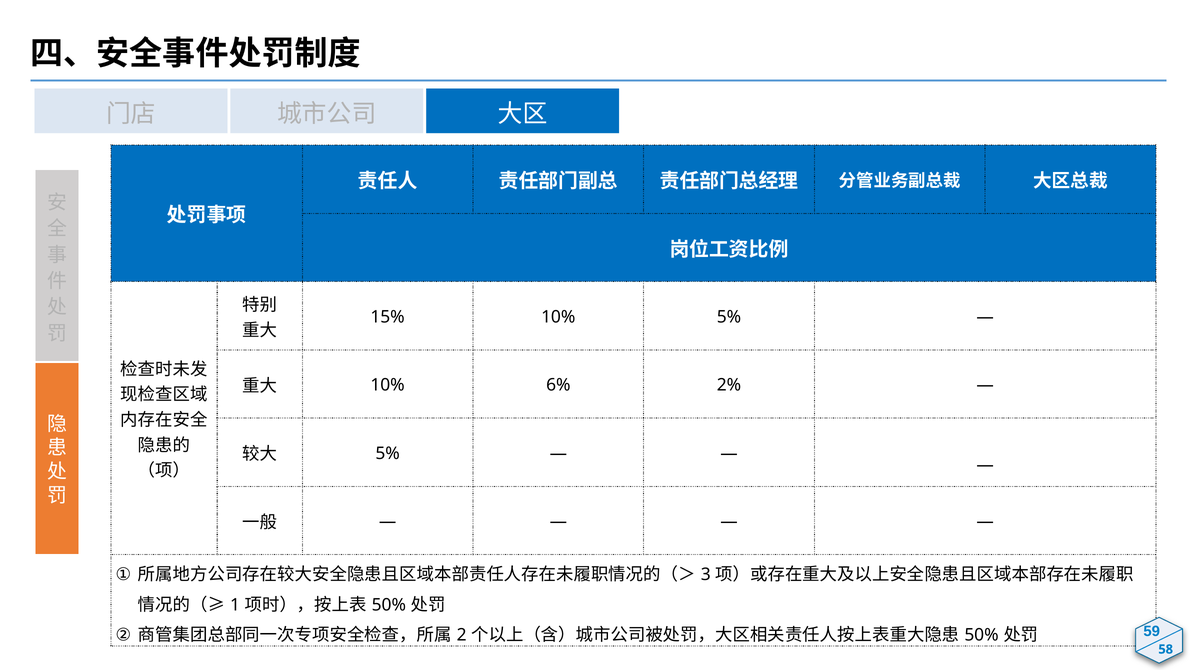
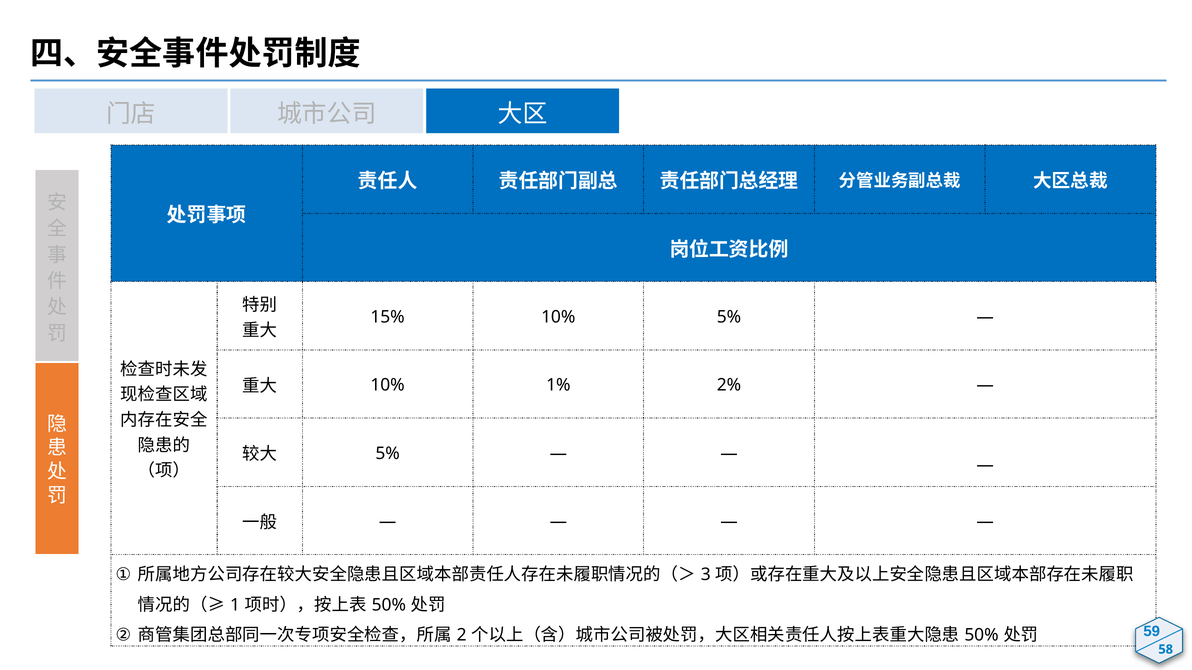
6%: 6% -> 1%
